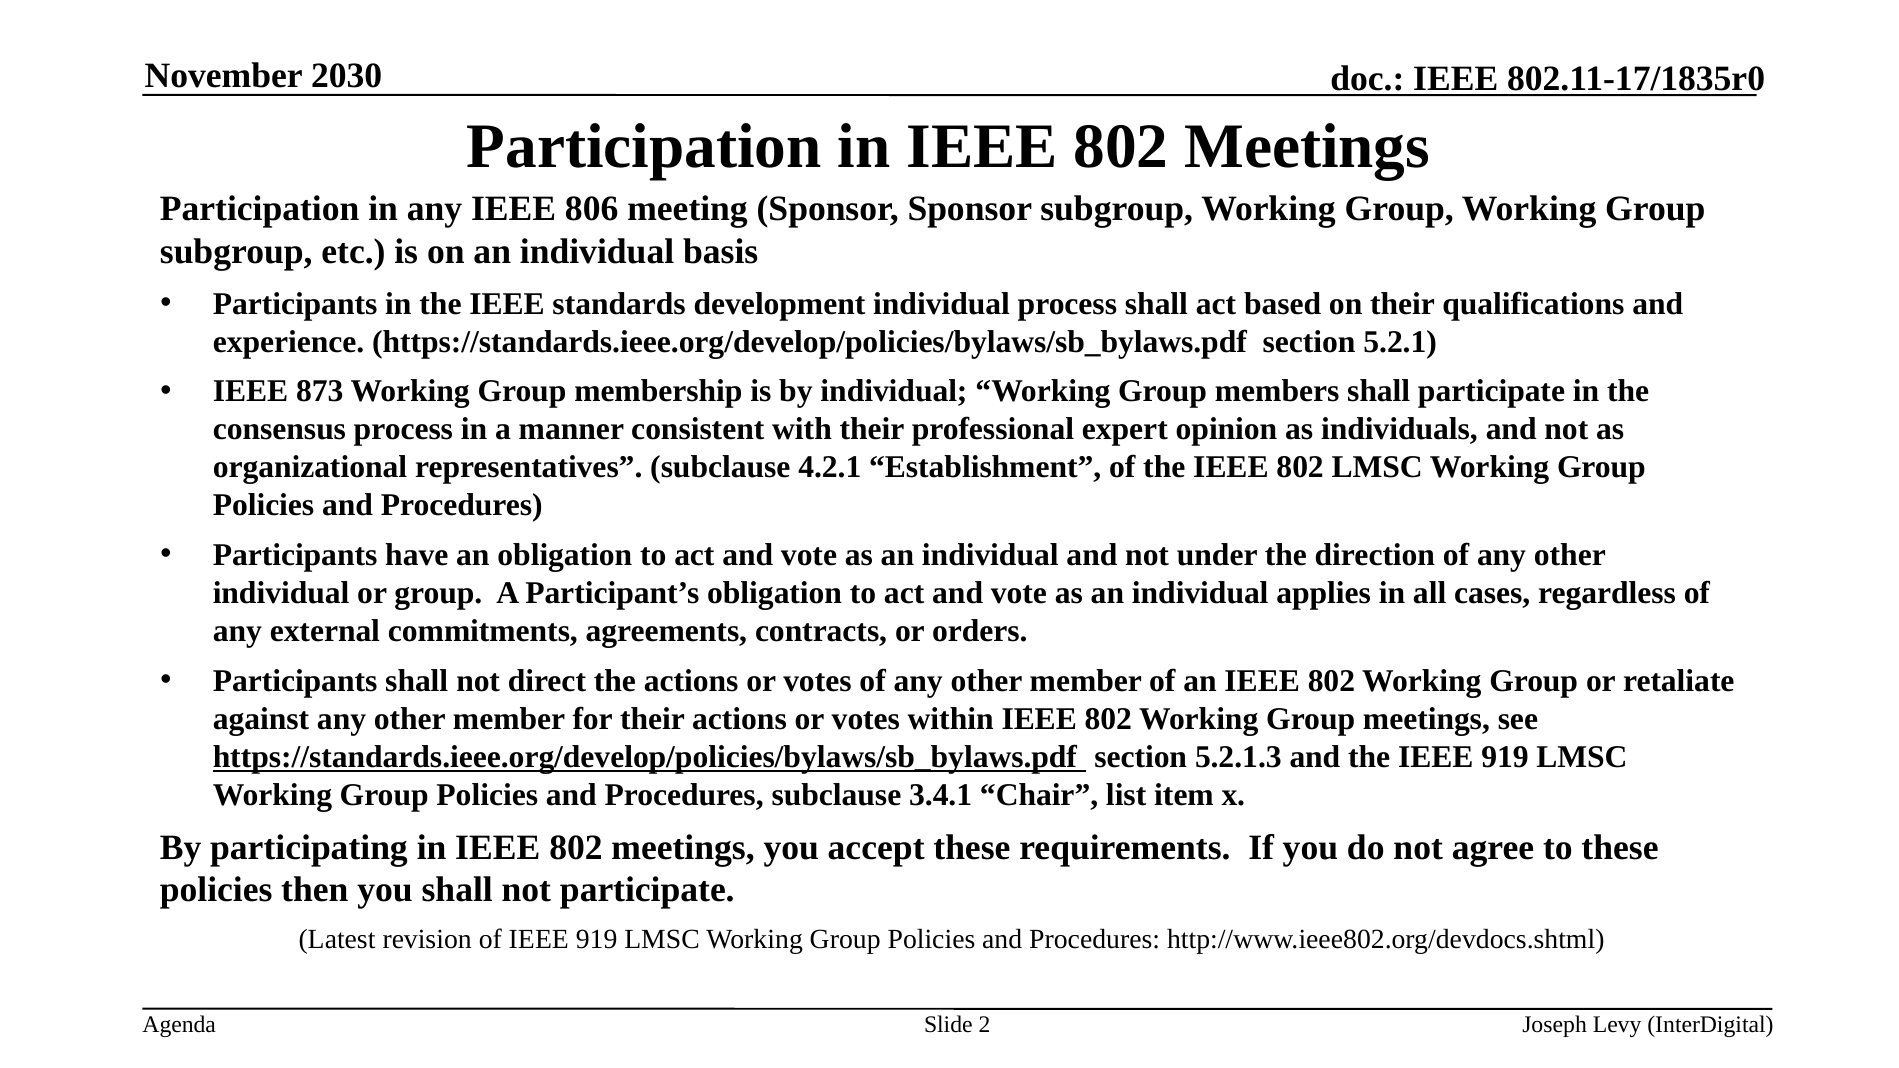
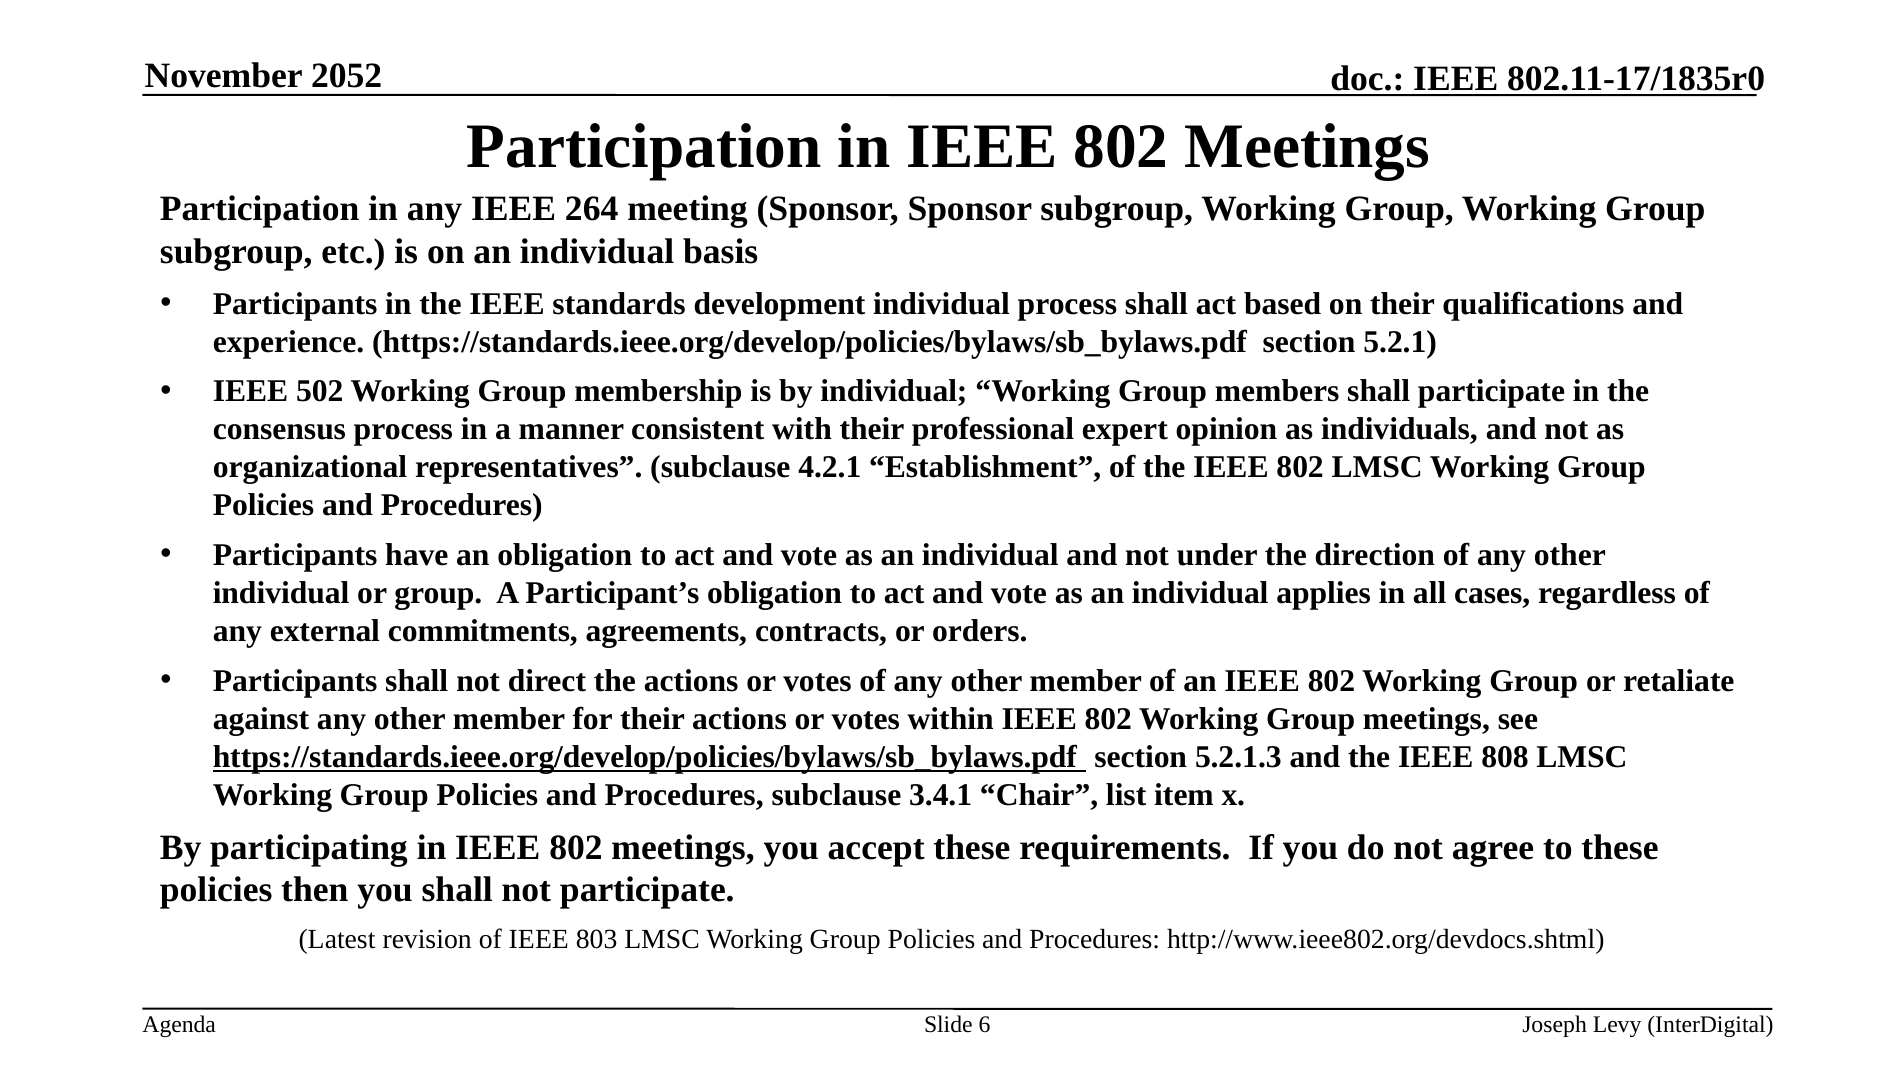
2030: 2030 -> 2052
806: 806 -> 264
873: 873 -> 502
the IEEE 919: 919 -> 808
of IEEE 919: 919 -> 803
2: 2 -> 6
